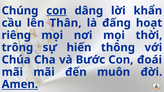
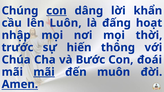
Thân: Thân -> Luôn
riêng: riêng -> nhập
trông: trông -> trước
mãi at (44, 72) underline: none -> present
